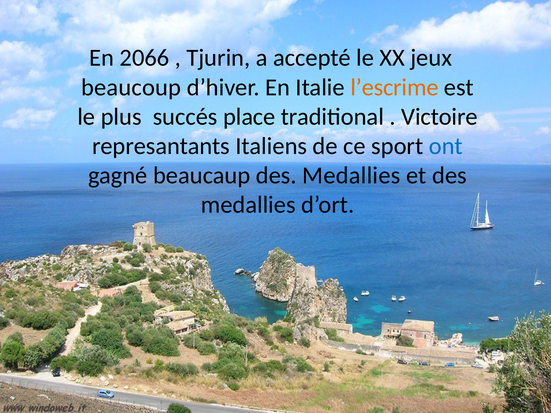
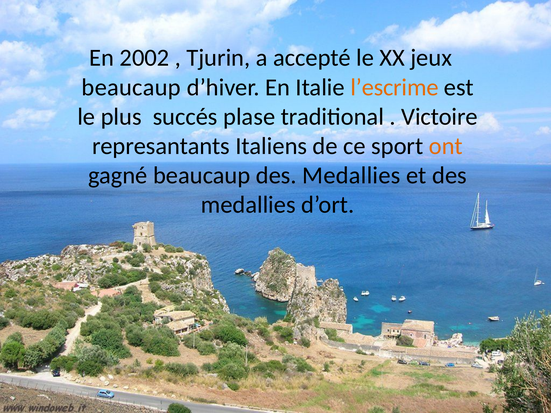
2066: 2066 -> 2002
beaucoup at (131, 87): beaucoup -> beaucaup
place: place -> plase
ont colour: blue -> orange
